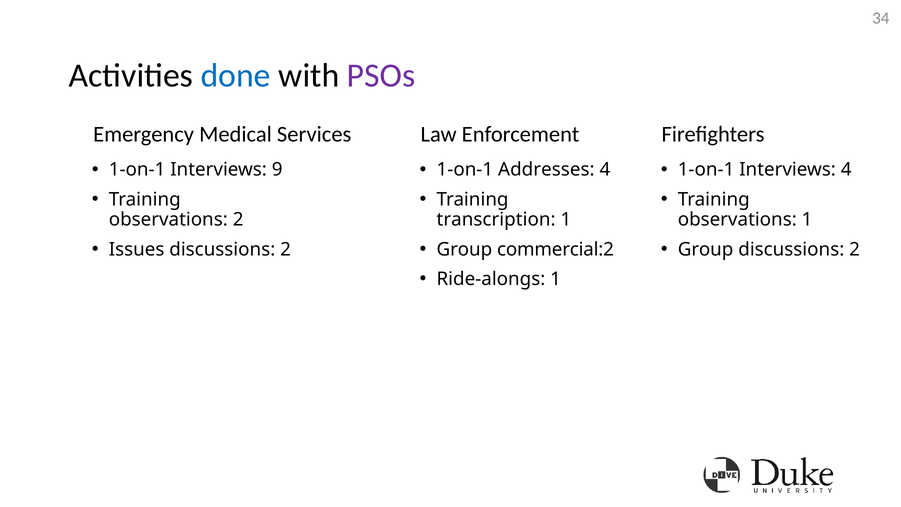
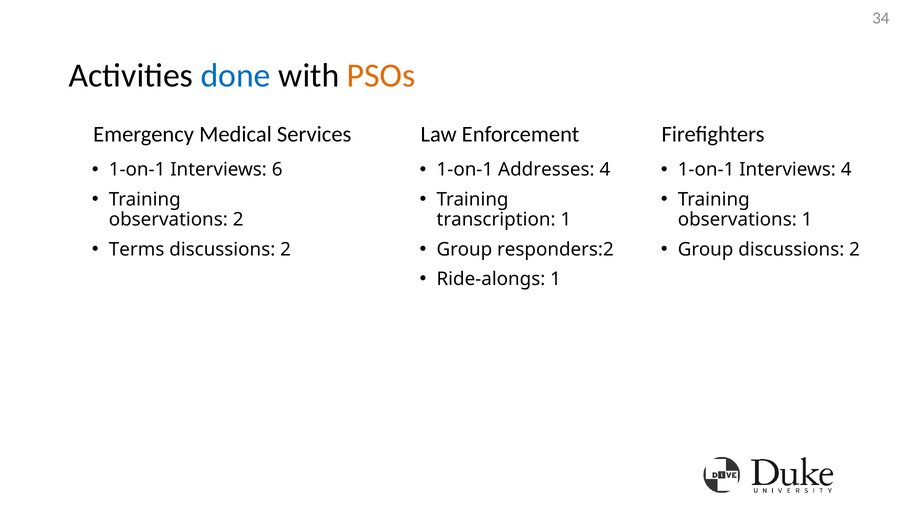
PSOs colour: purple -> orange
9: 9 -> 6
Issues: Issues -> Terms
commercial:2: commercial:2 -> responders:2
